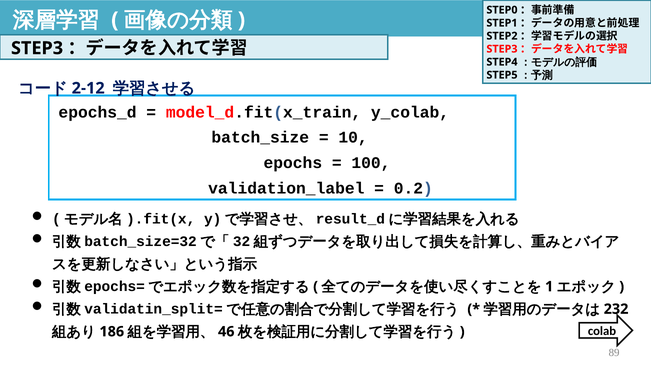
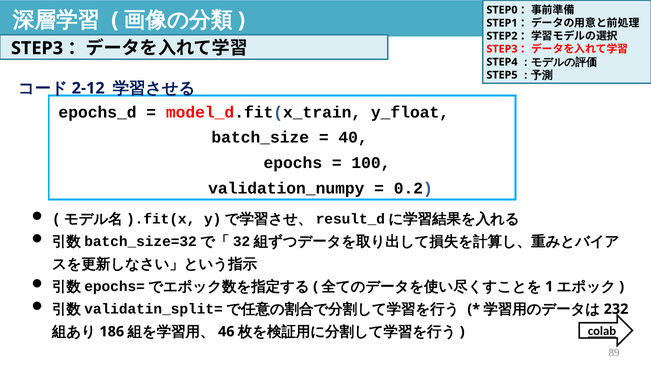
y_colab: y_colab -> y_float
10: 10 -> 40
validation_label: validation_label -> validation_numpy
colab underline: none -> present
